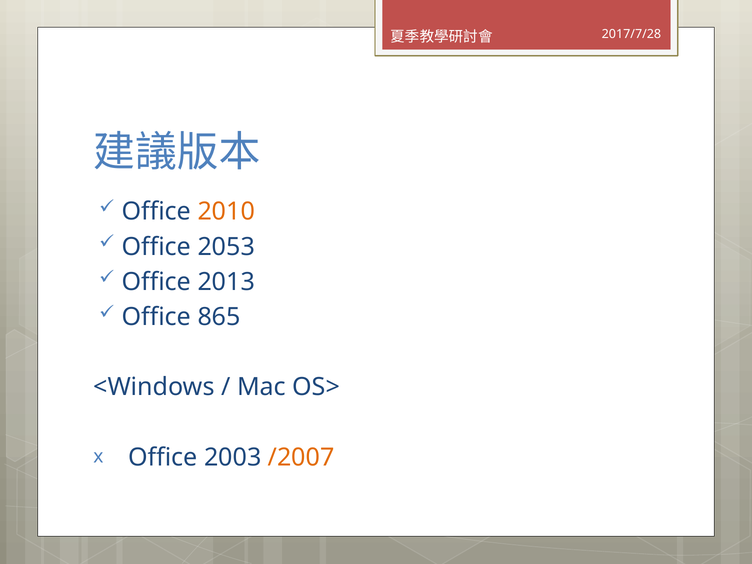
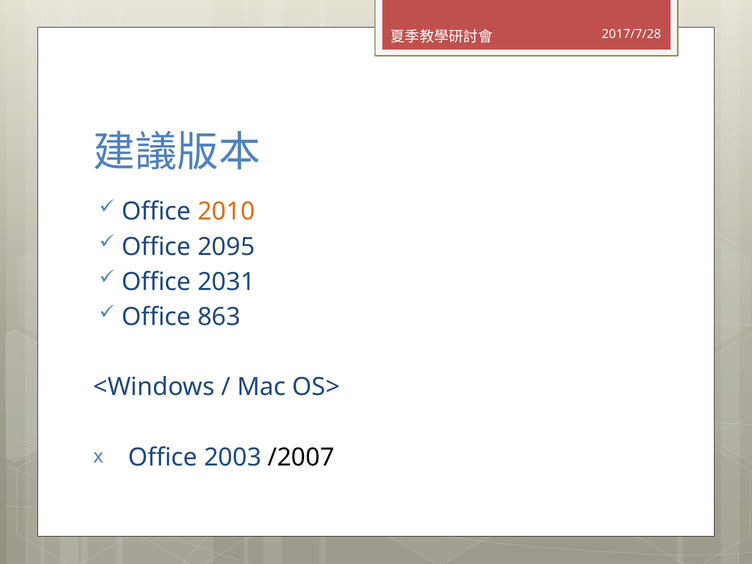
2053: 2053 -> 2095
2013: 2013 -> 2031
865: 865 -> 863
/2007 colour: orange -> black
